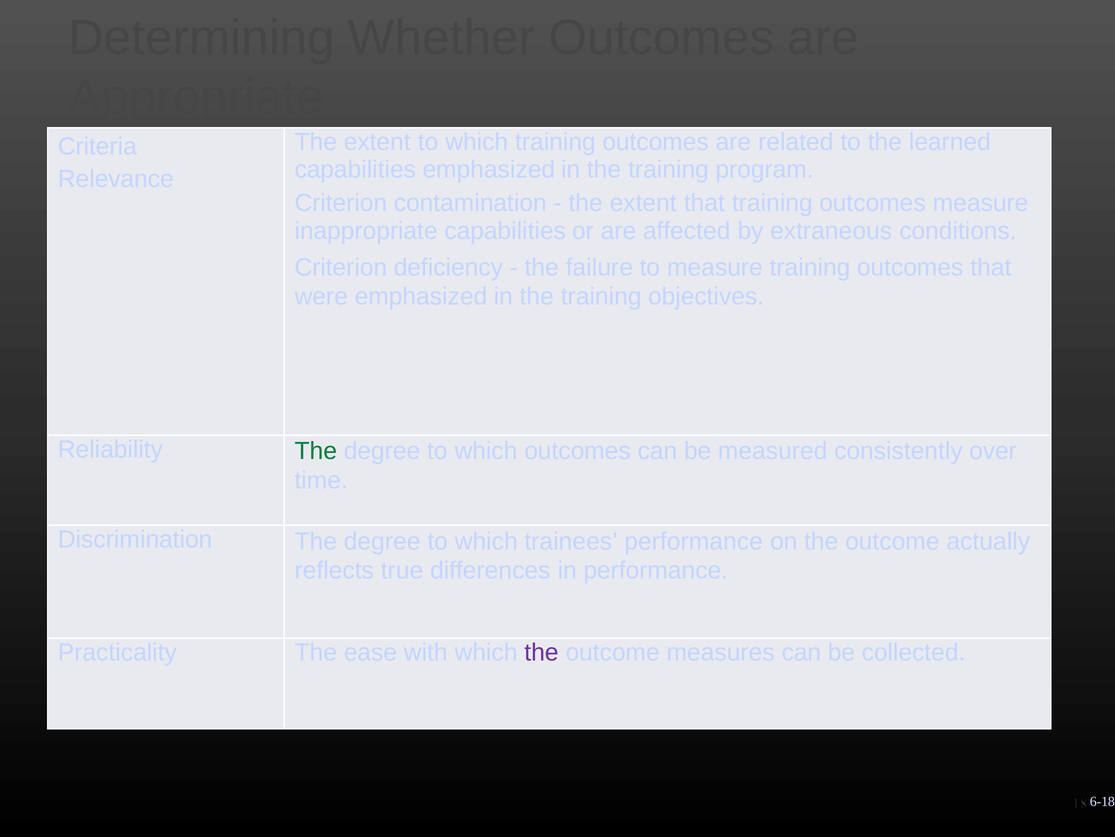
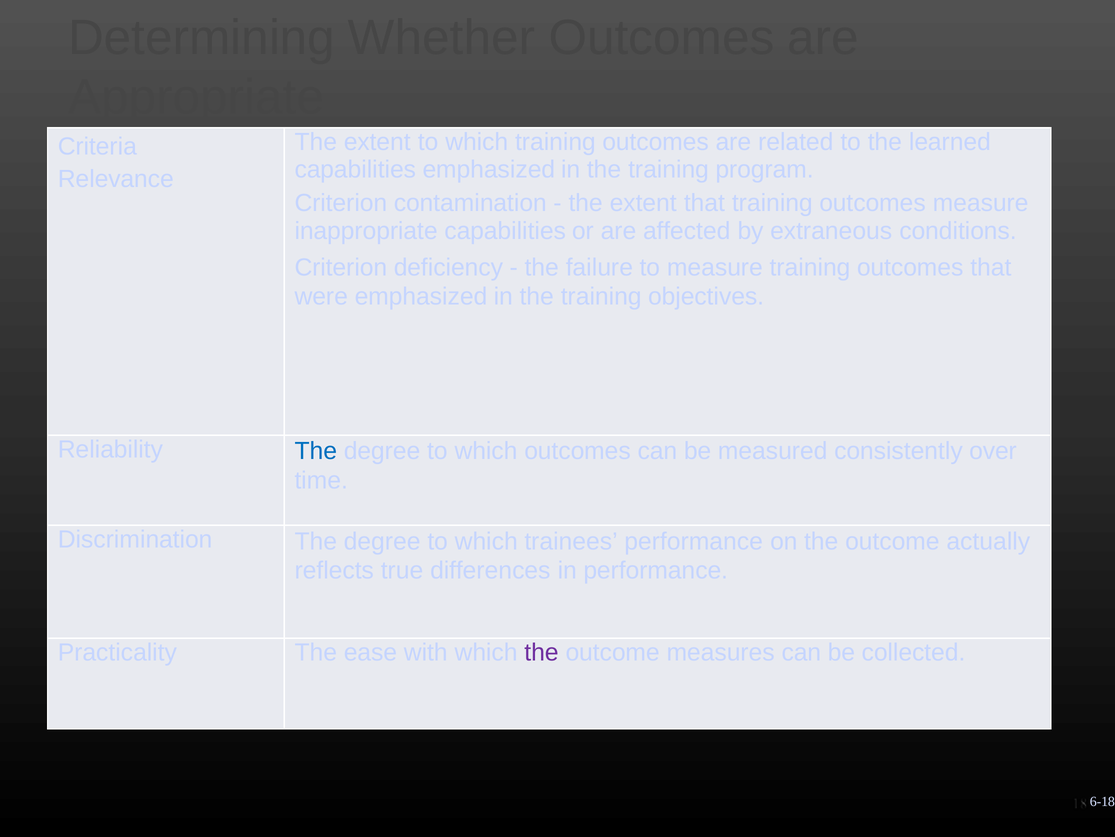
The at (316, 451) colour: green -> blue
